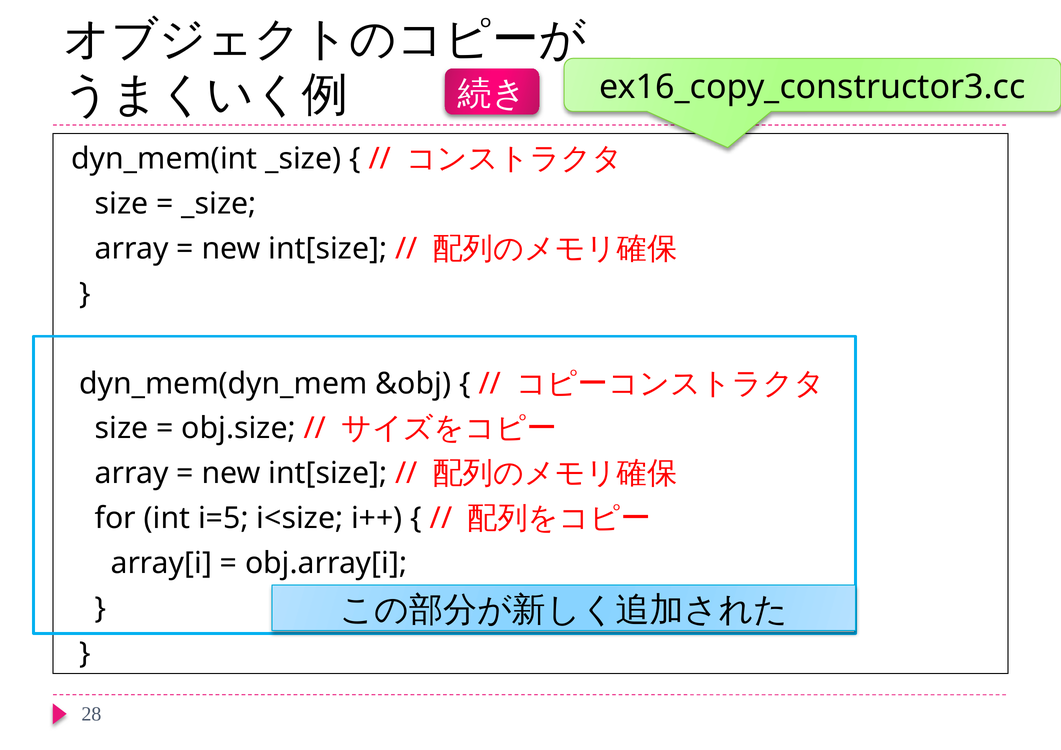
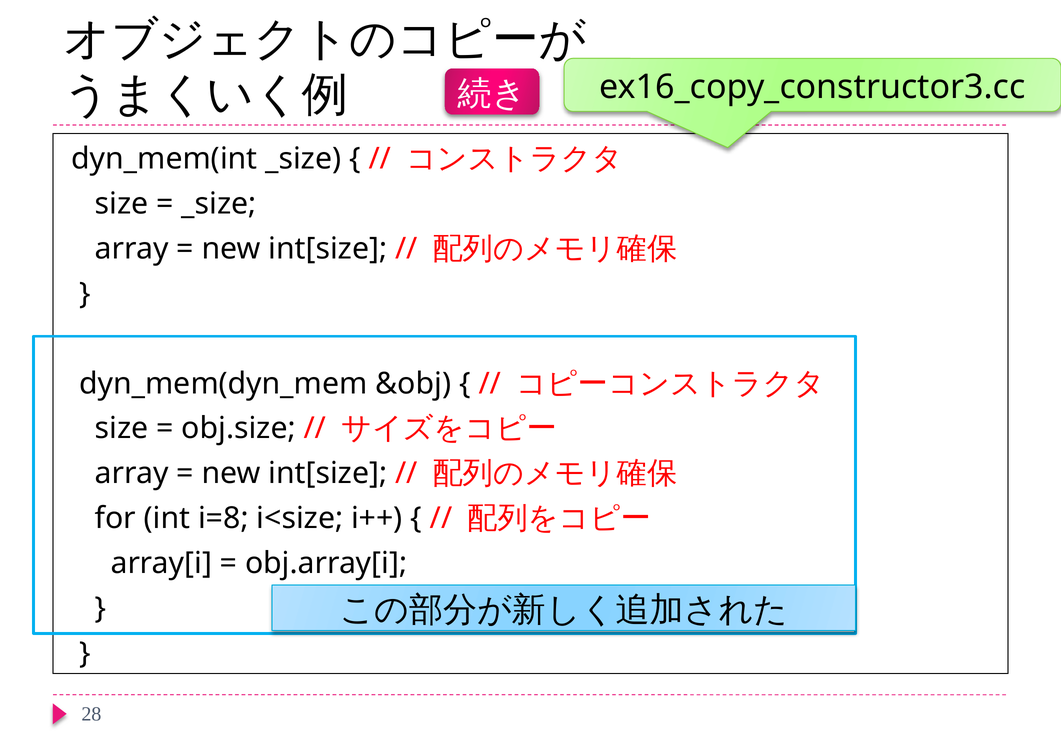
i=5: i=5 -> i=8
